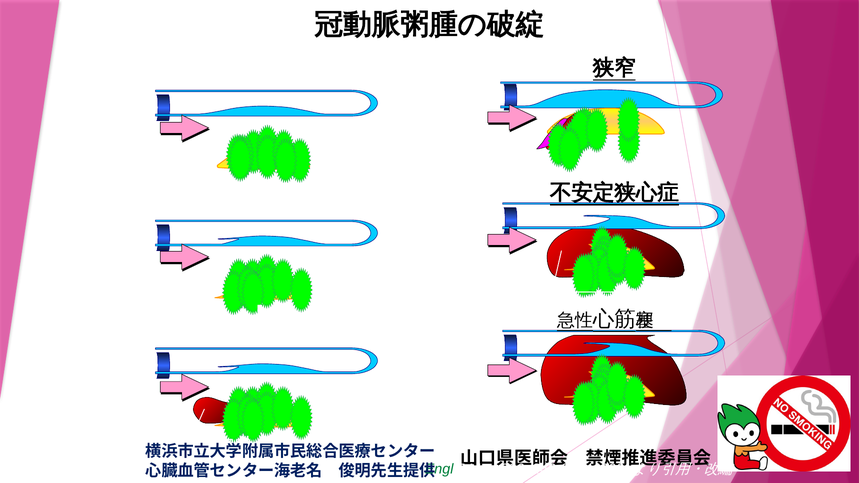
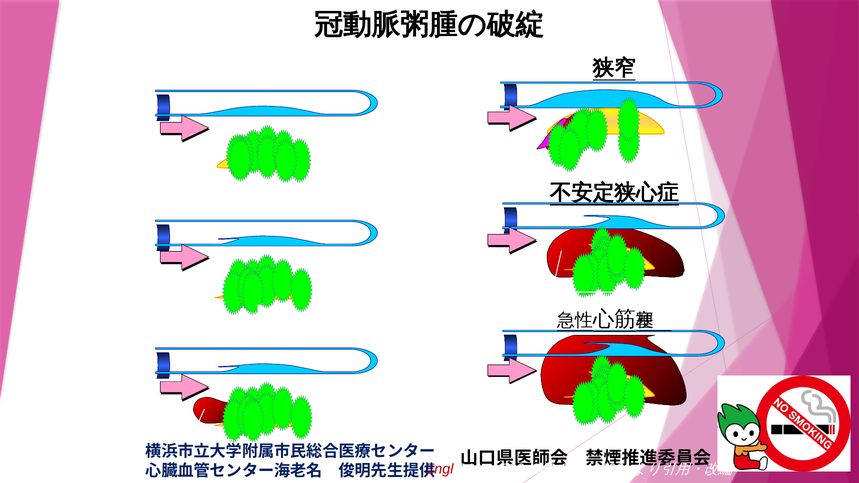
Engl colour: green -> red
